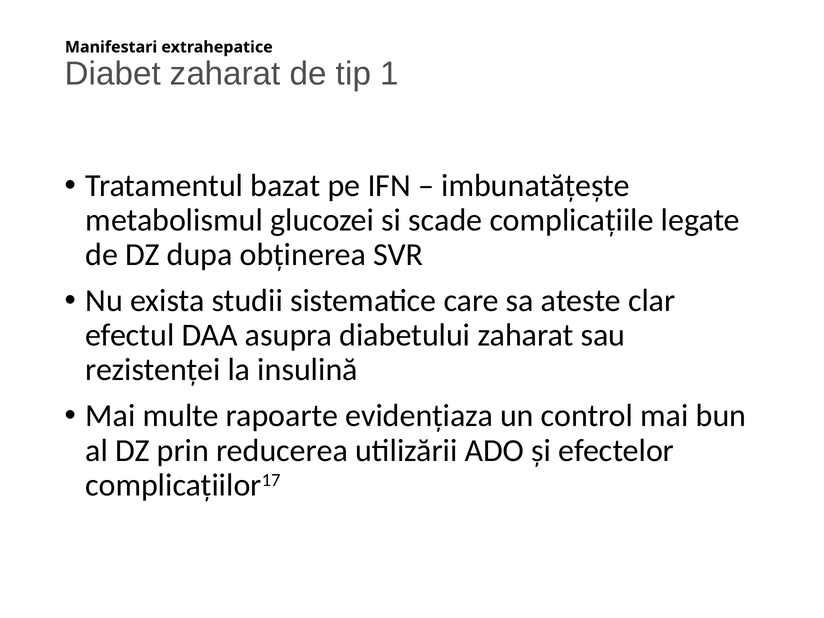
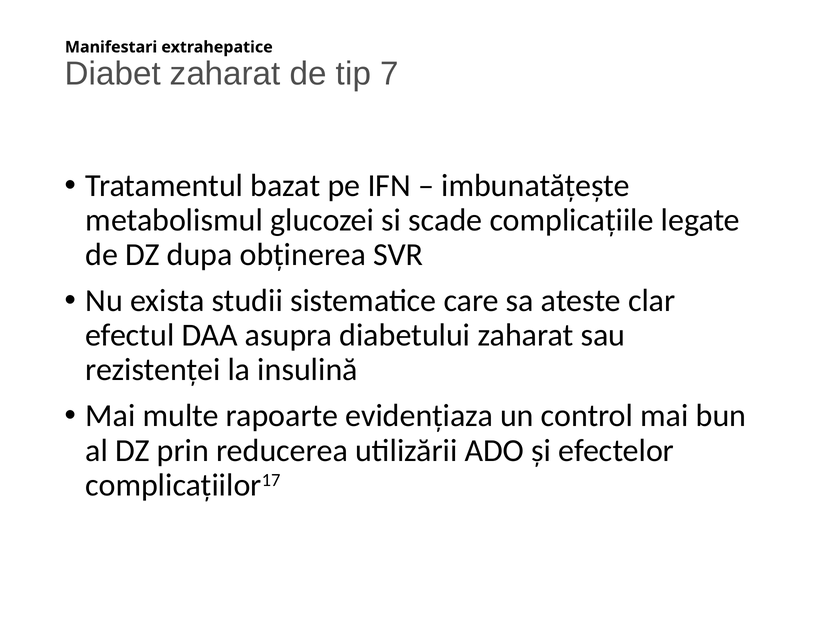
1: 1 -> 7
